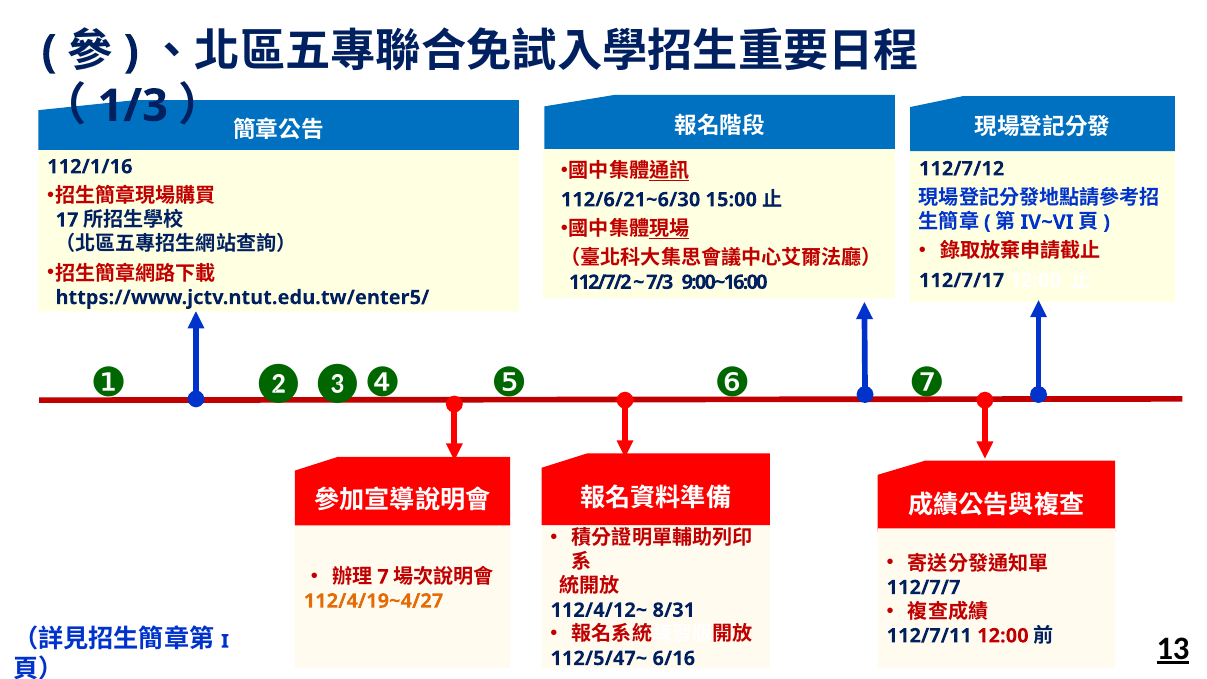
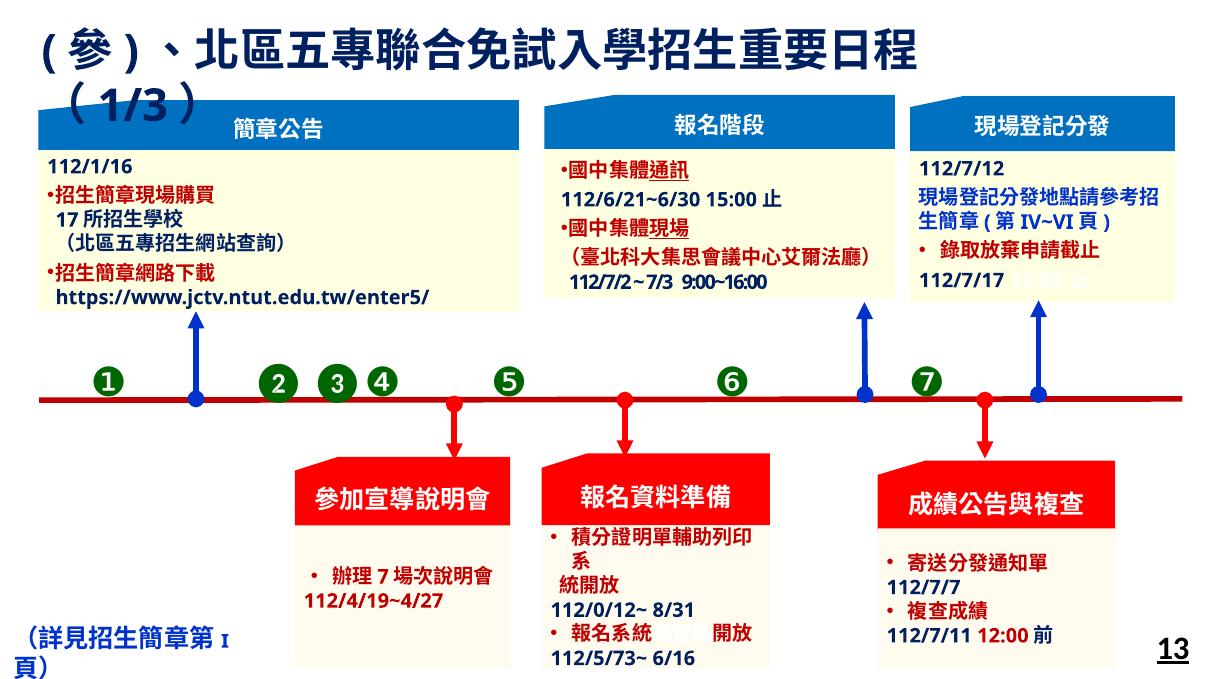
112/4/19~4/27 colour: orange -> red
112/4/12~: 112/4/12~ -> 112/0/12~
112/5/47~: 112/5/47~ -> 112/5/73~
